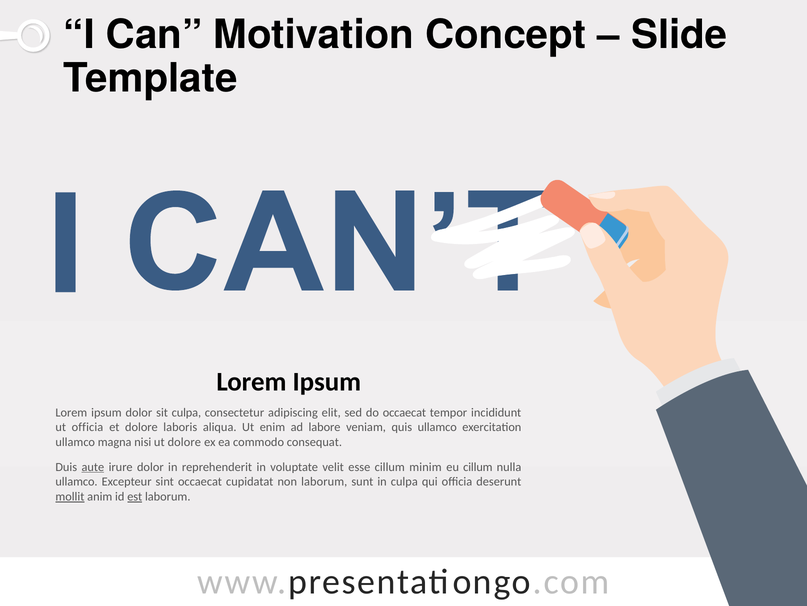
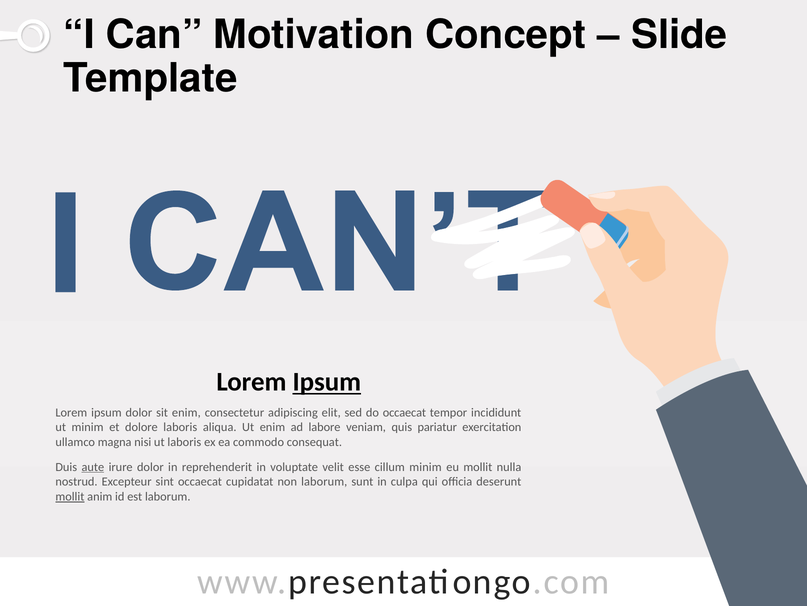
Ipsum at (327, 382) underline: none -> present
sit culpa: culpa -> enim
ut officia: officia -> minim
quis ullamco: ullamco -> pariatur
ut dolore: dolore -> laboris
eu cillum: cillum -> mollit
ullamco at (77, 481): ullamco -> nostrud
est underline: present -> none
